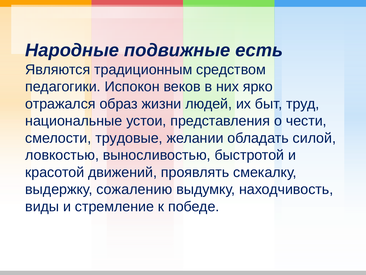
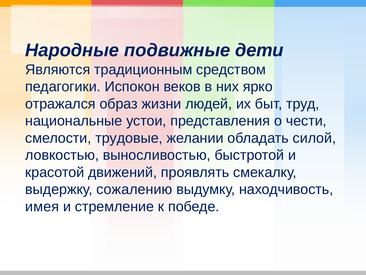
есть: есть -> дети
виды: виды -> имея
